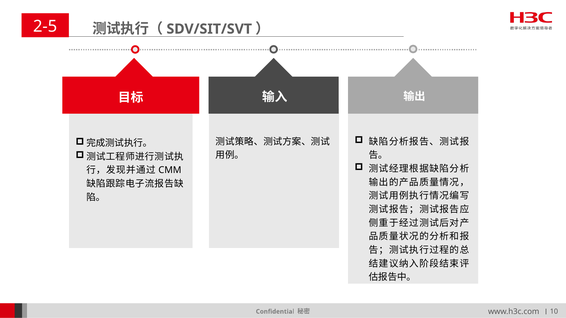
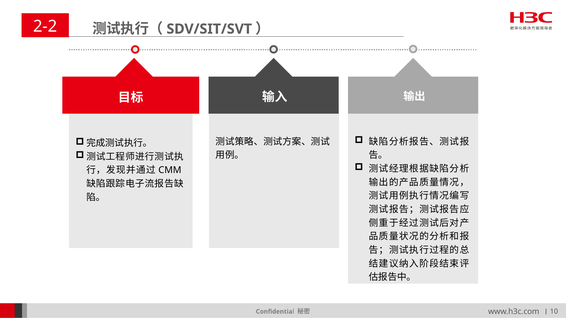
2-5: 2-5 -> 2-2
